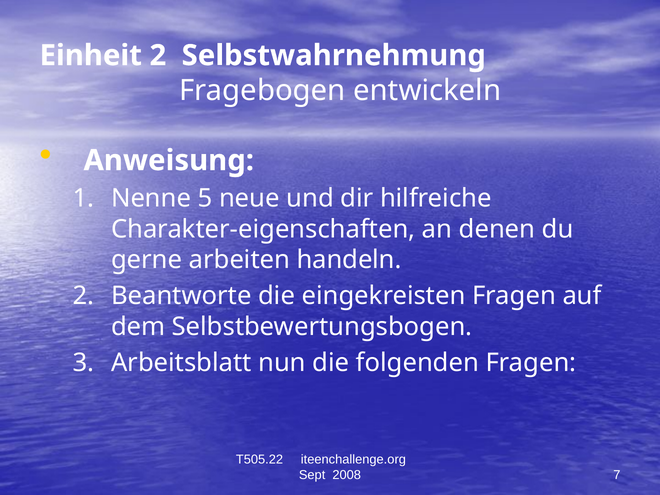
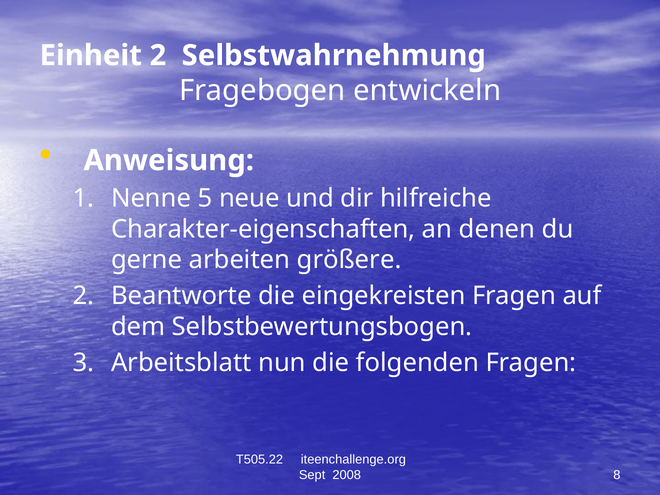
handeln: handeln -> größere
7: 7 -> 8
